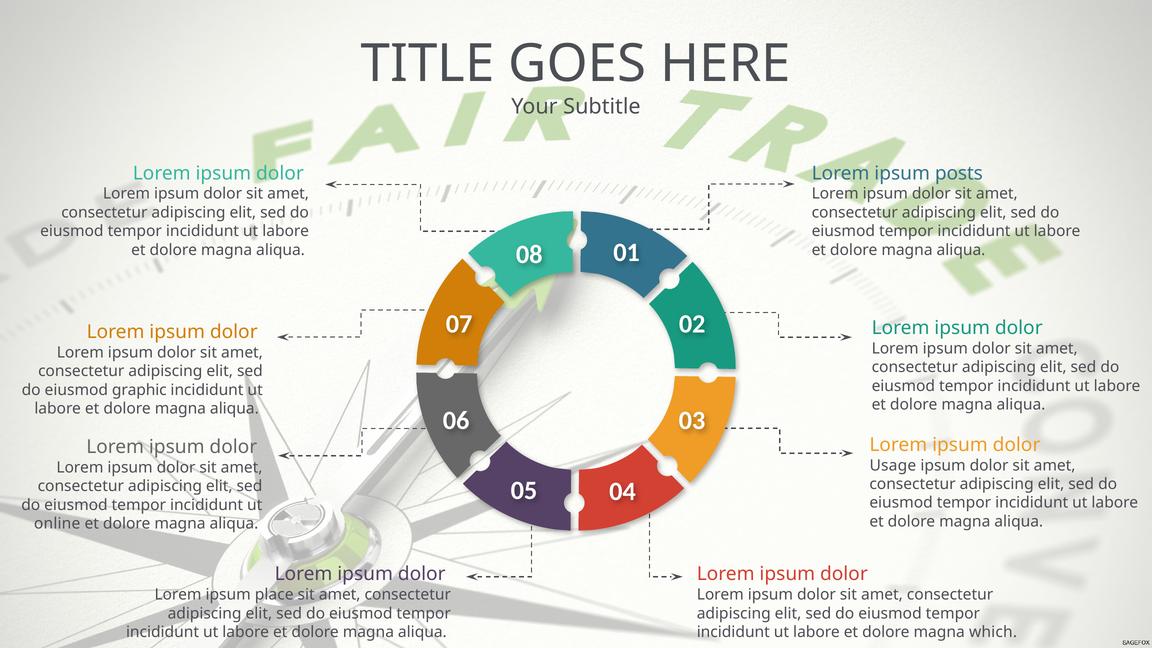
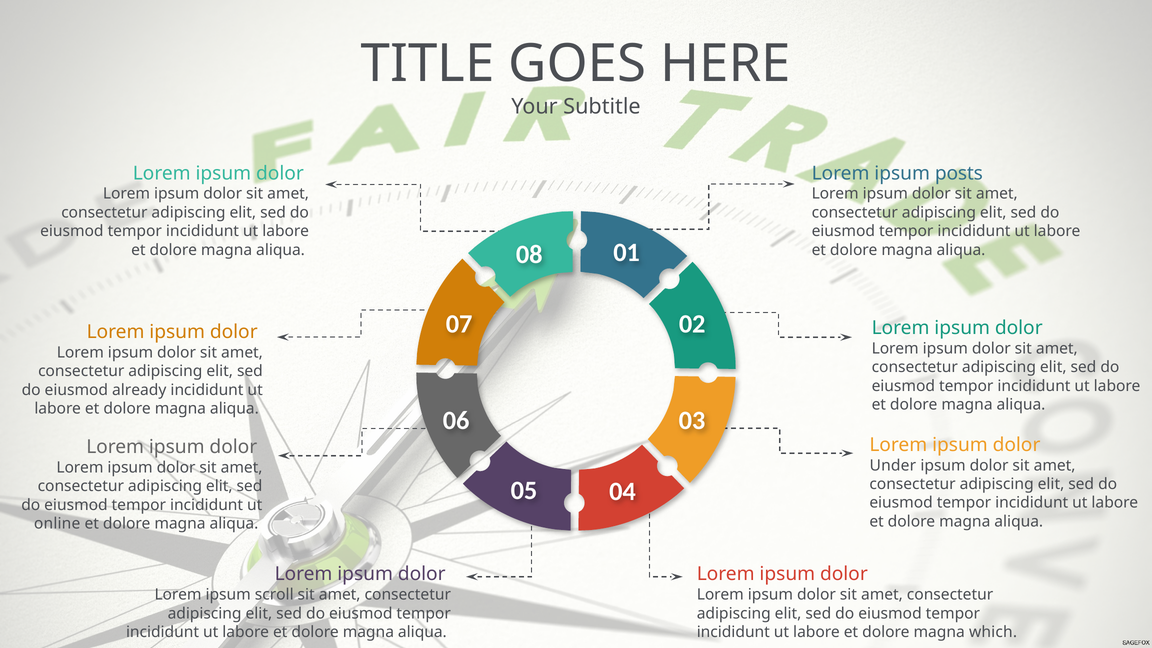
graphic: graphic -> already
Usage: Usage -> Under
place: place -> scroll
